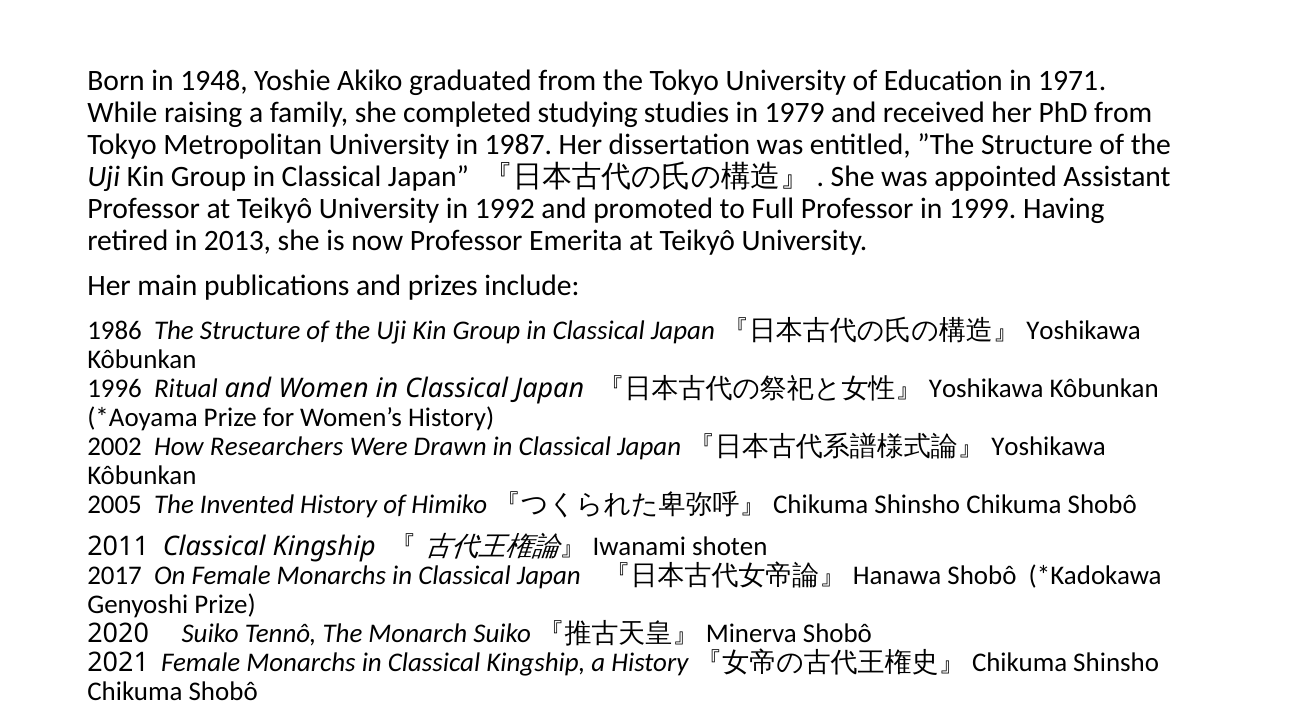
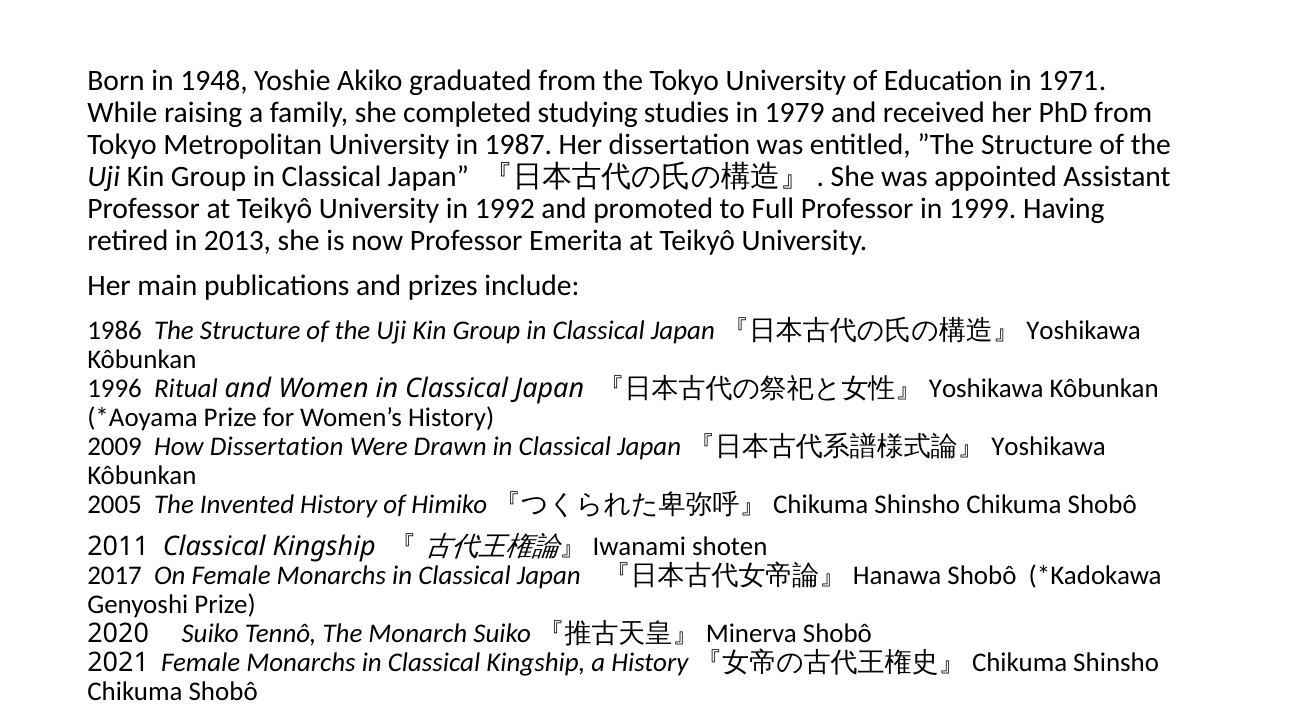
2002: 2002 -> 2009
How Researchers: Researchers -> Dissertation
